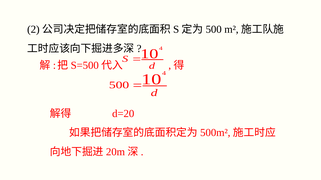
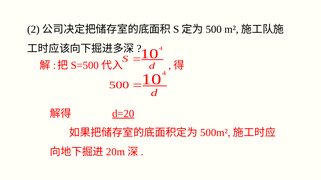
d=20 underline: none -> present
